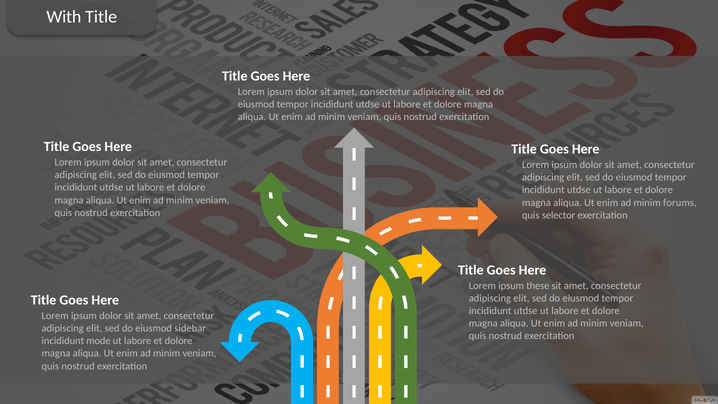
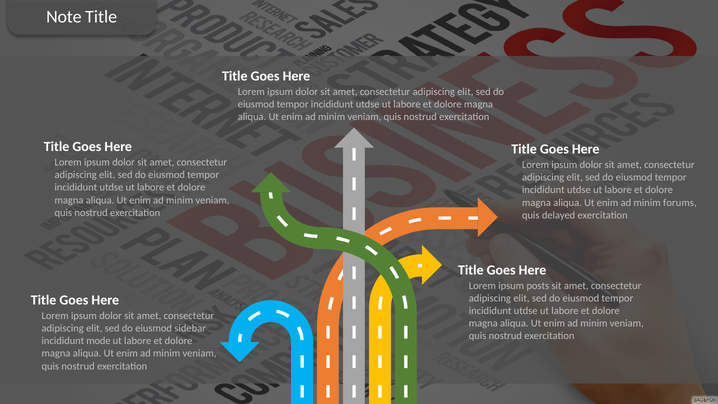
With: With -> Note
selector: selector -> delayed
these: these -> posts
